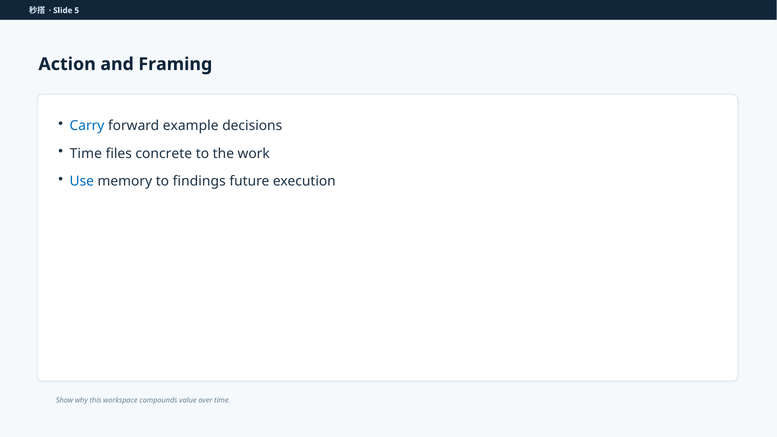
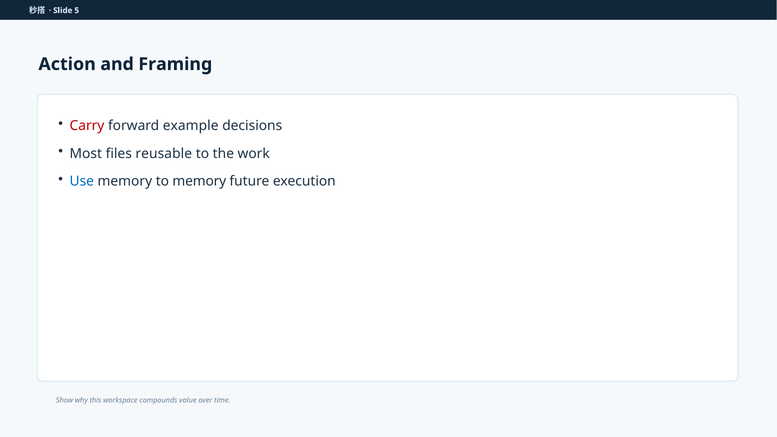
Carry colour: blue -> red
Time at (86, 154): Time -> Most
concrete: concrete -> reusable
to findings: findings -> memory
